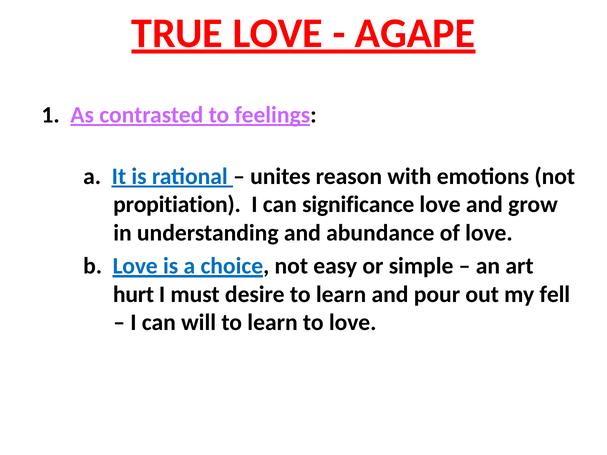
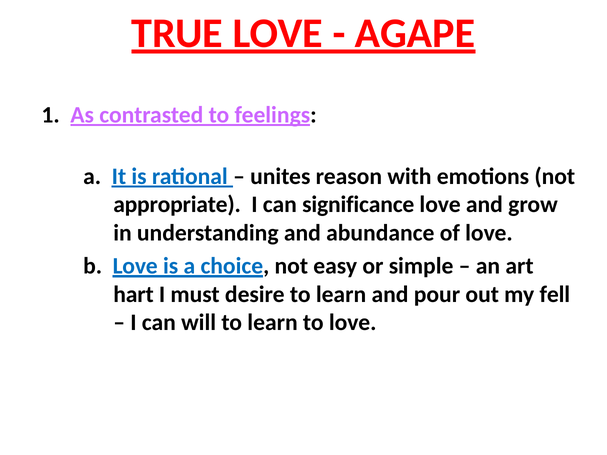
propitiation: propitiation -> appropriate
hurt: hurt -> hart
